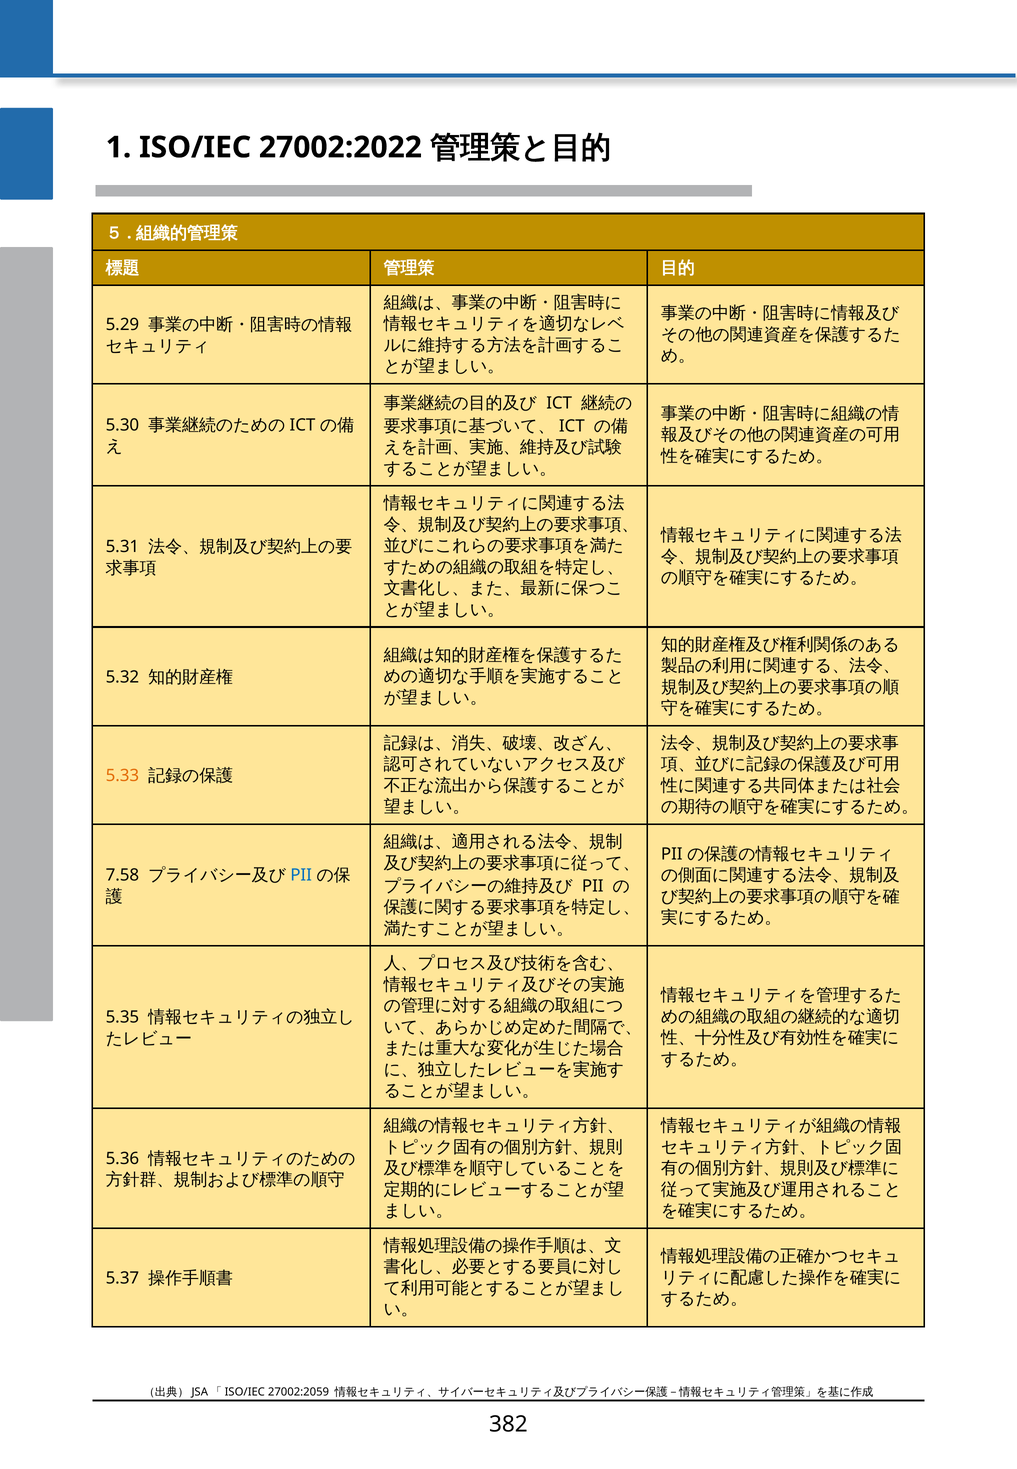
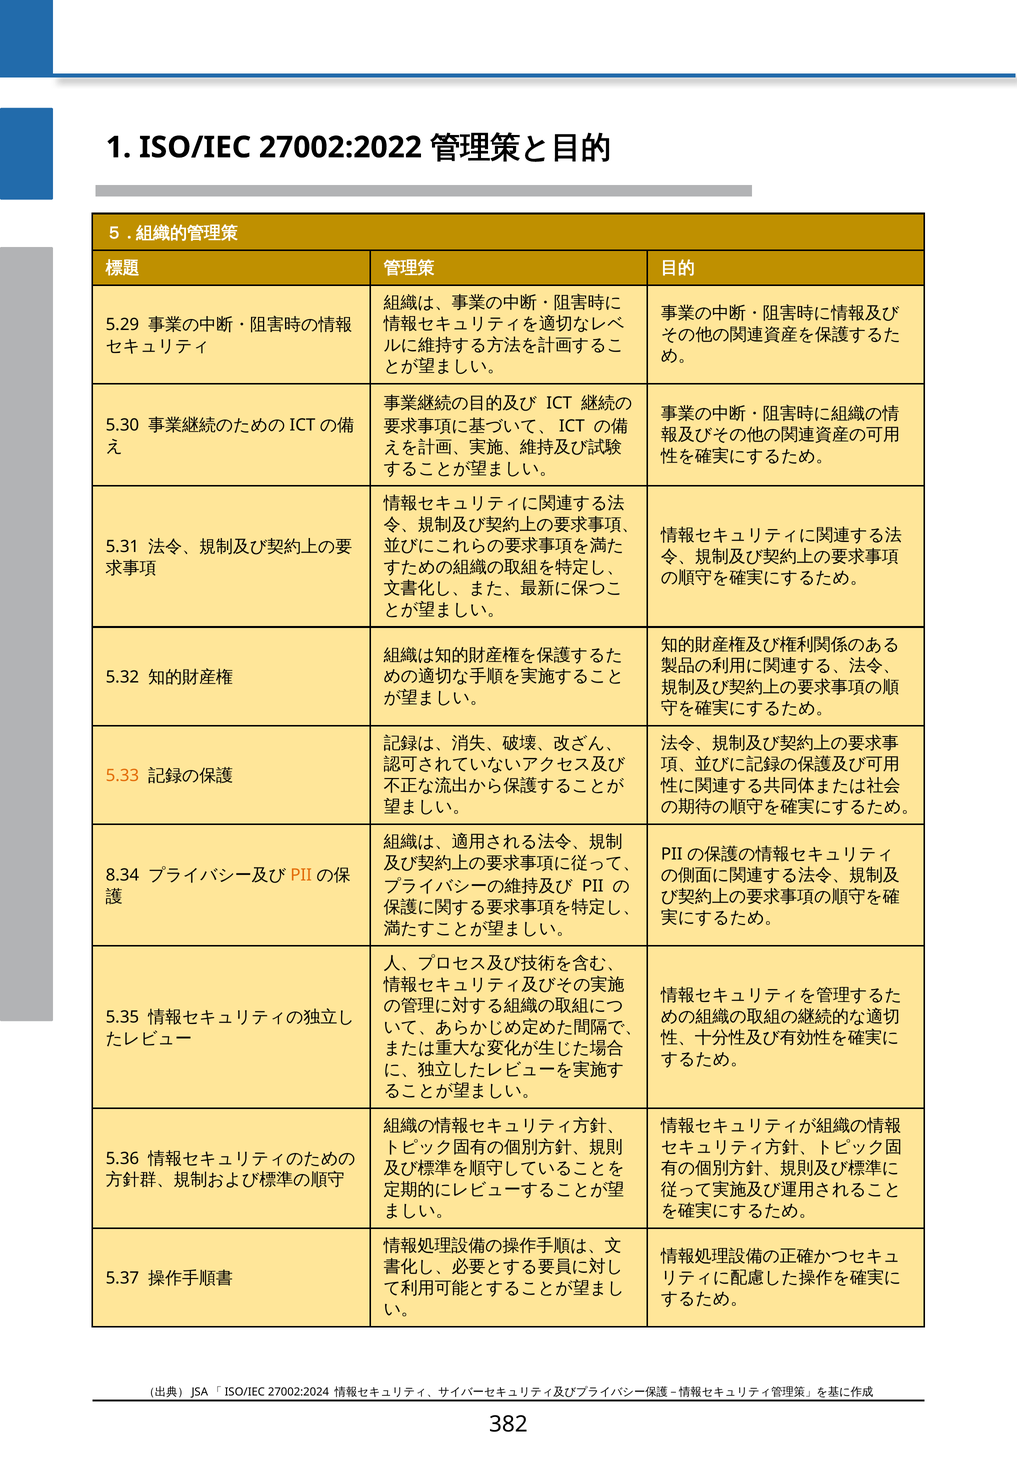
7.58: 7.58 -> 8.34
PII at (301, 875) colour: blue -> orange
27002:2059: 27002:2059 -> 27002:2024
